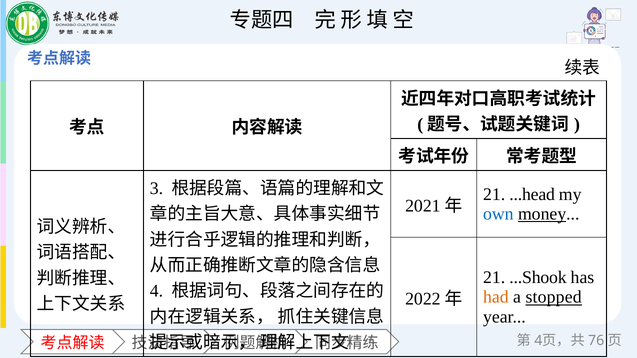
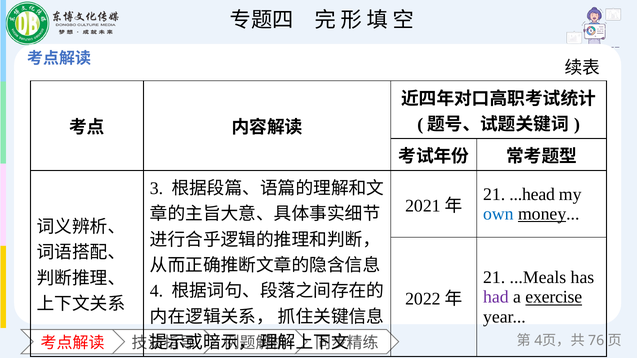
...Shook: ...Shook -> ...Meals
had colour: orange -> purple
stopped: stopped -> exercise
